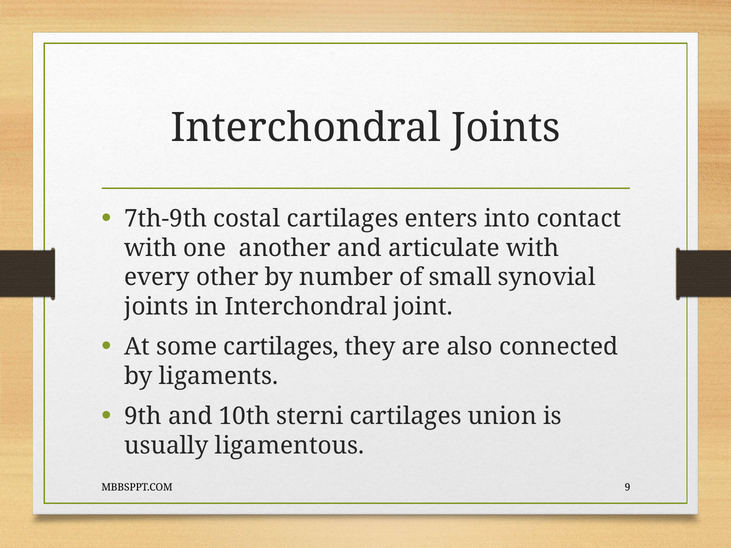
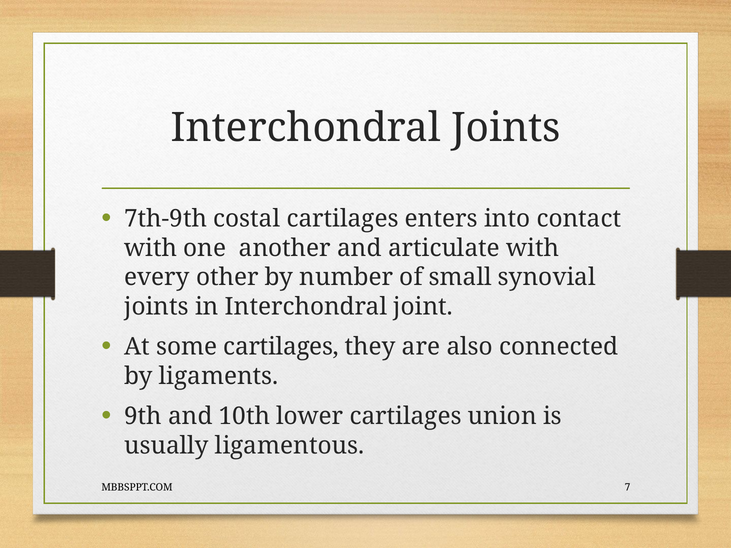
sterni: sterni -> lower
9: 9 -> 7
